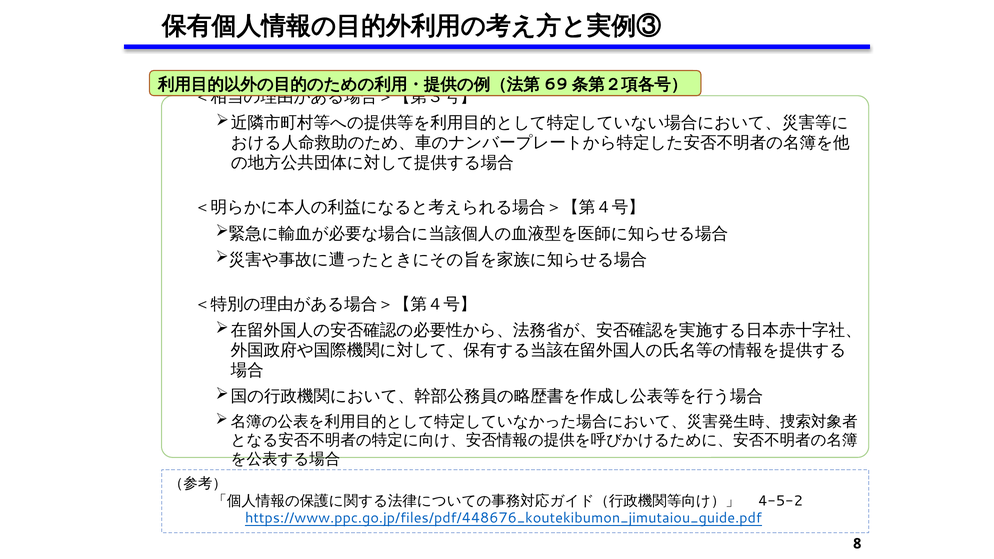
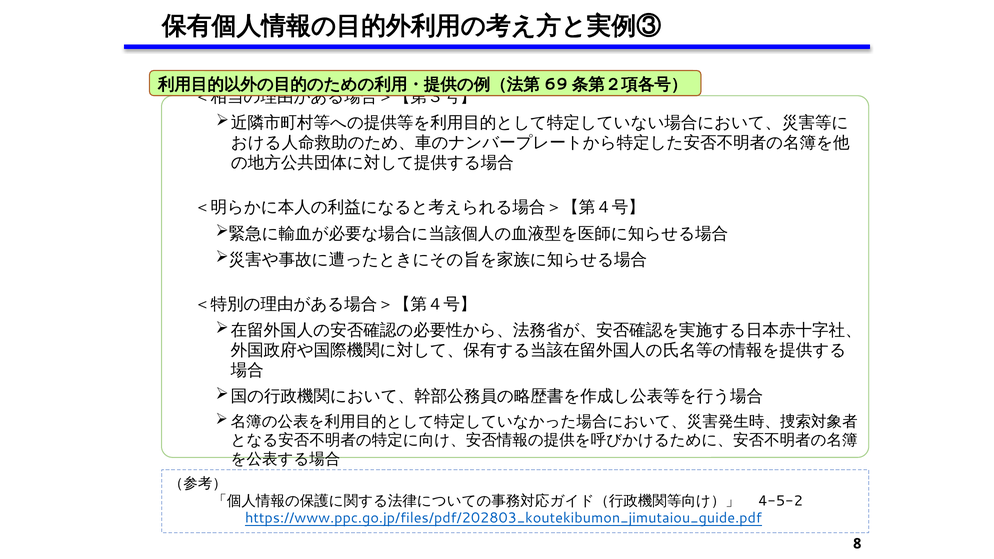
https://www.ppc.go.jp/files/pdf/448676_koutekibumon_jimutaiou_guide.pdf: https://www.ppc.go.jp/files/pdf/448676_koutekibumon_jimutaiou_guide.pdf -> https://www.ppc.go.jp/files/pdf/202803_koutekibumon_jimutaiou_guide.pdf
